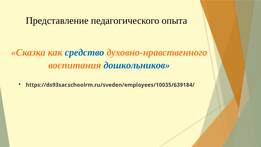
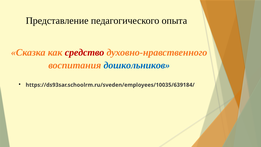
средство colour: blue -> red
